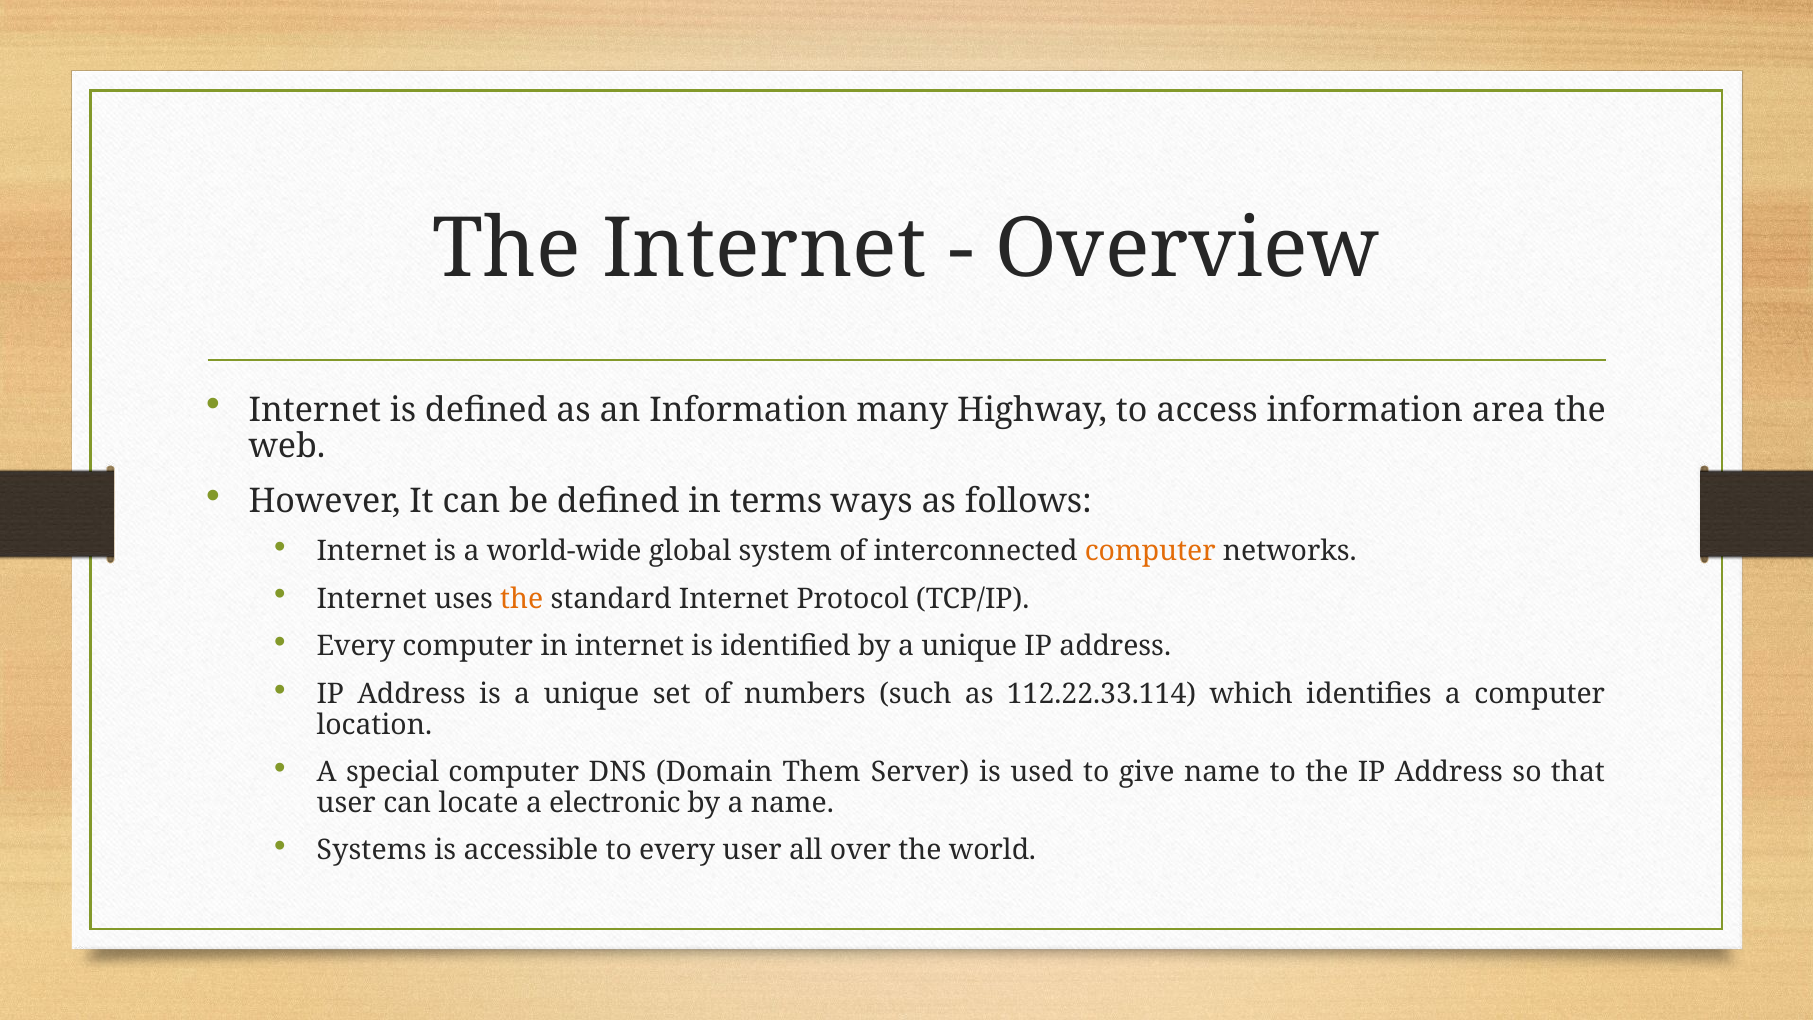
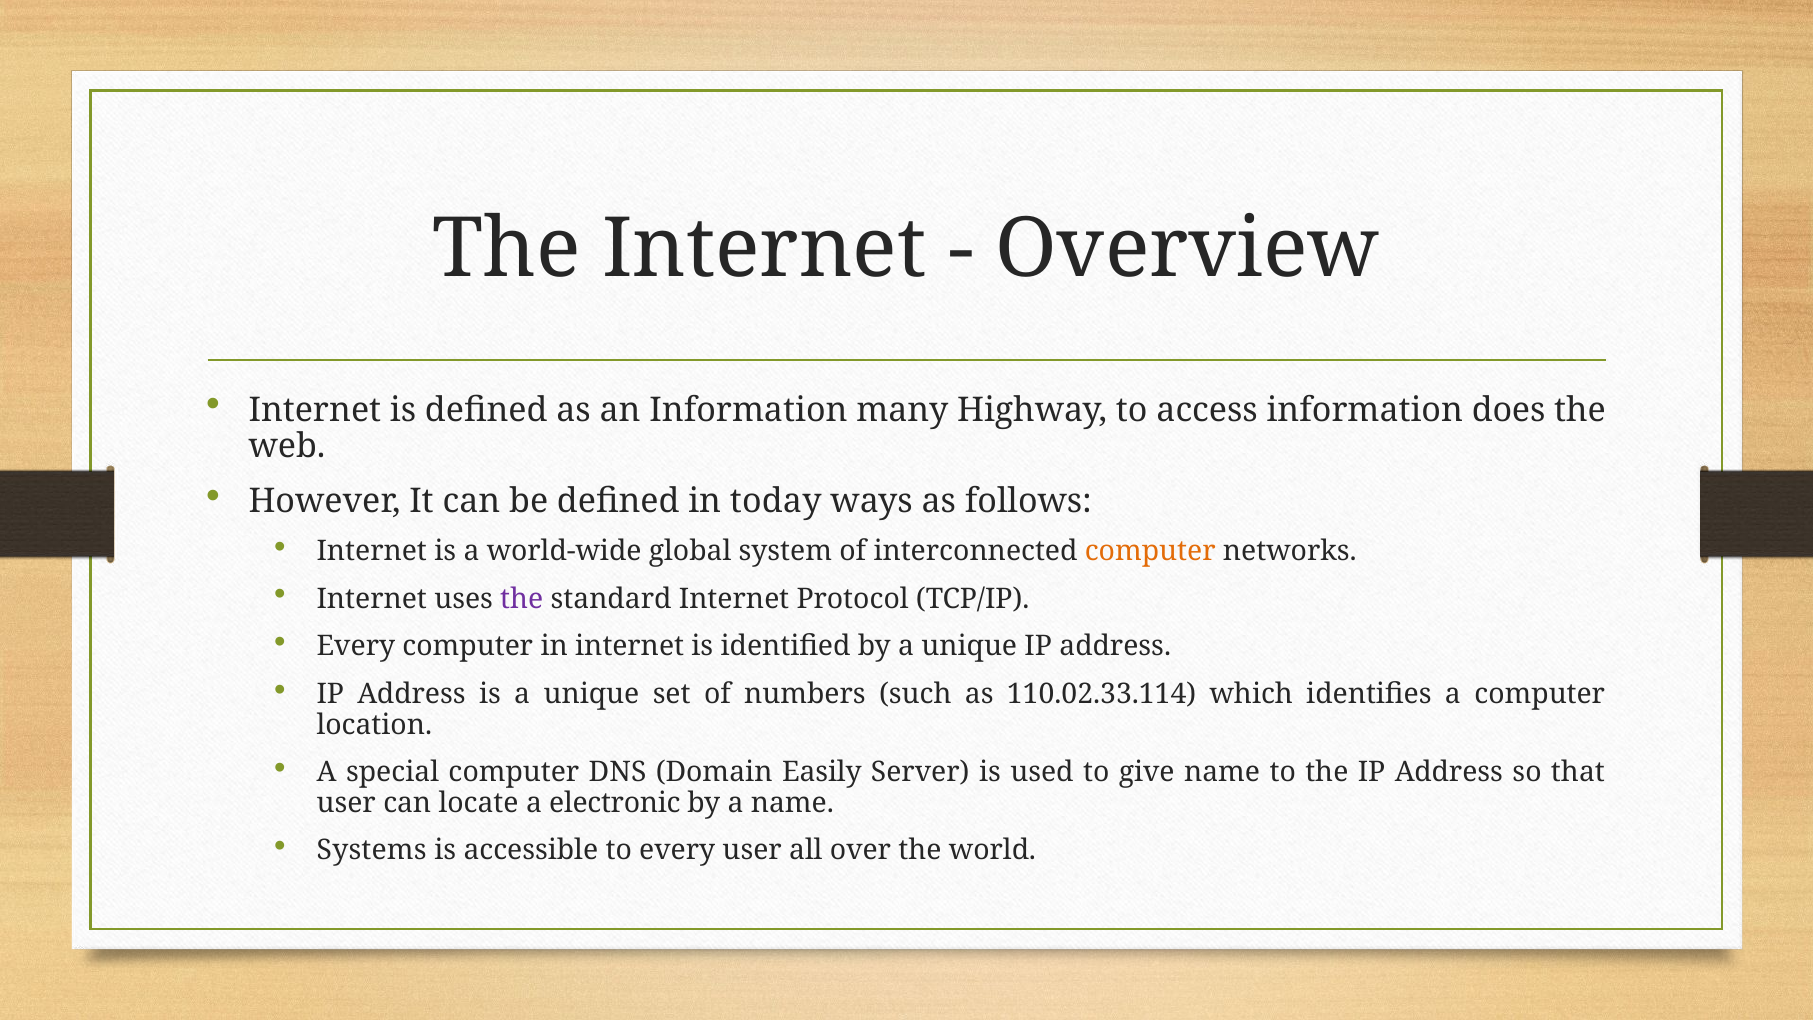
area: area -> does
terms: terms -> today
the at (522, 599) colour: orange -> purple
112.22.33.114: 112.22.33.114 -> 110.02.33.114
Them: Them -> Easily
